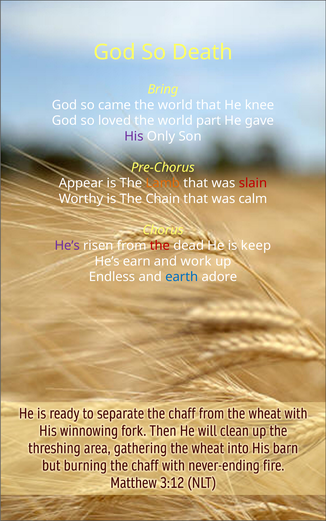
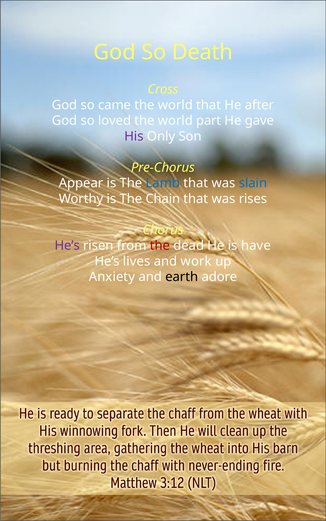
Bring: Bring -> Cross
knee: knee -> after
Lamb colour: orange -> blue
slain colour: red -> blue
calm: calm -> rises
keep: keep -> have
earn: earn -> lives
Endless: Endless -> Anxiety
earth colour: blue -> black
